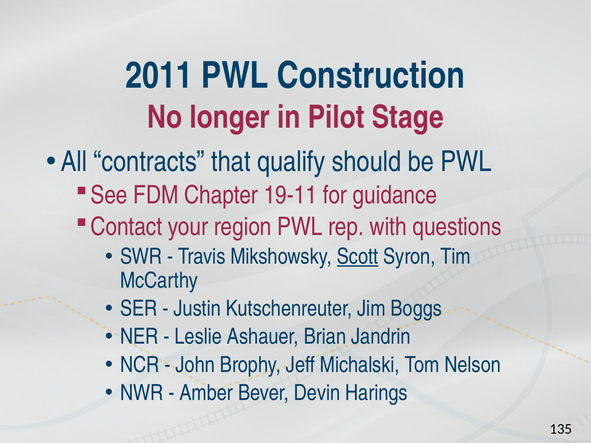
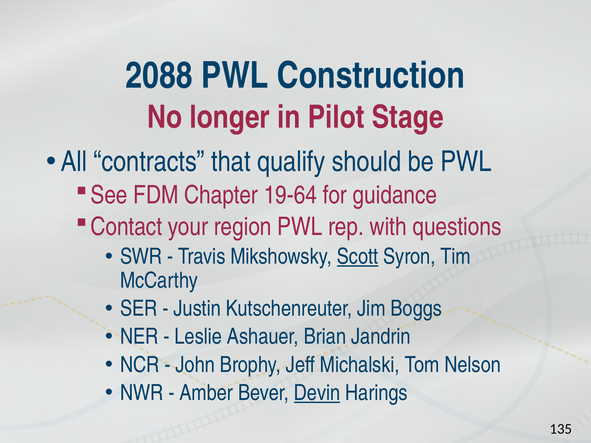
2011: 2011 -> 2088
19-11: 19-11 -> 19-64
Devin underline: none -> present
